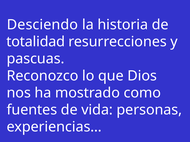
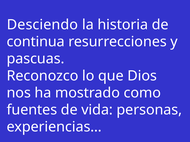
totalidad: totalidad -> continua
